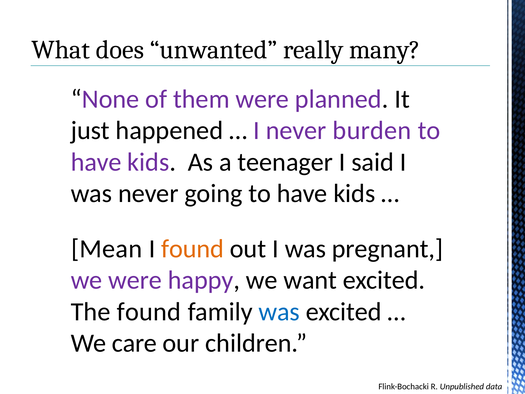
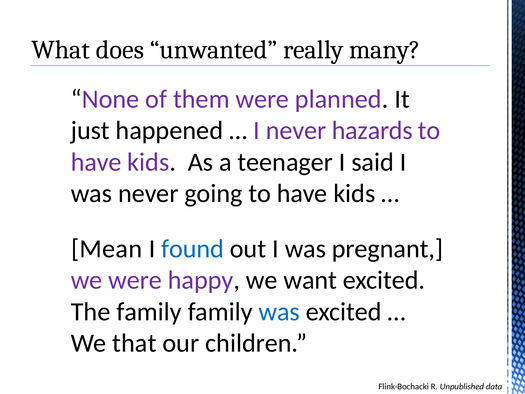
burden: burden -> hazards
found at (193, 249) colour: orange -> blue
The found: found -> family
care: care -> that
